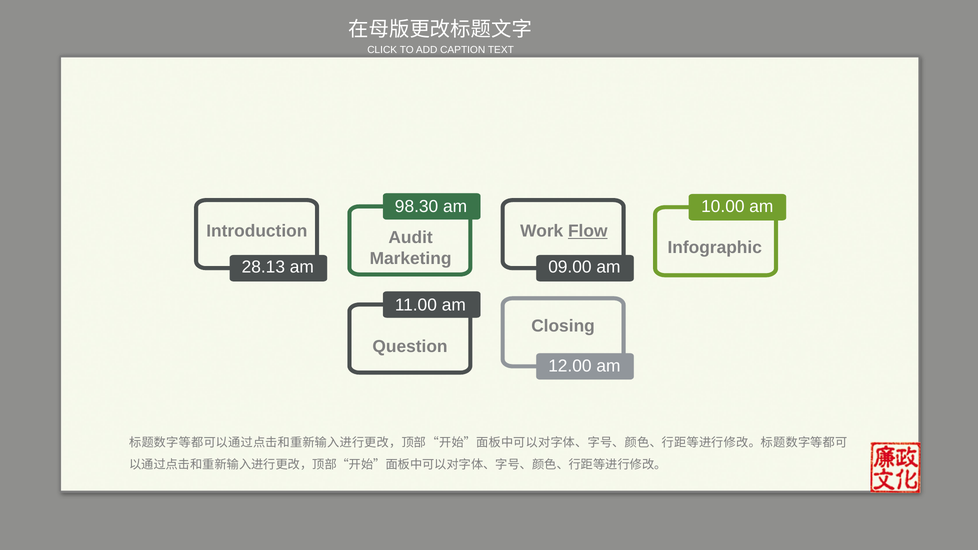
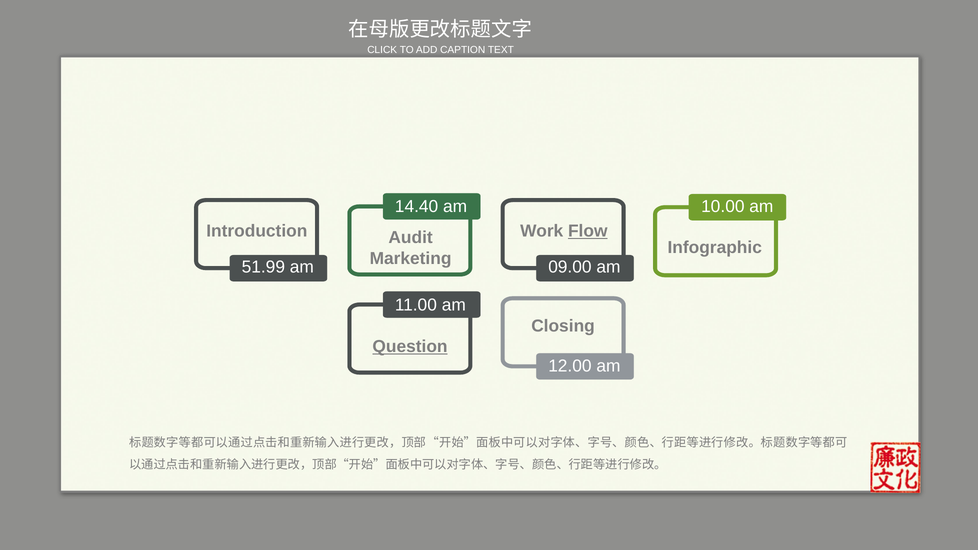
98.30: 98.30 -> 14.40
28.13: 28.13 -> 51.99
Question underline: none -> present
